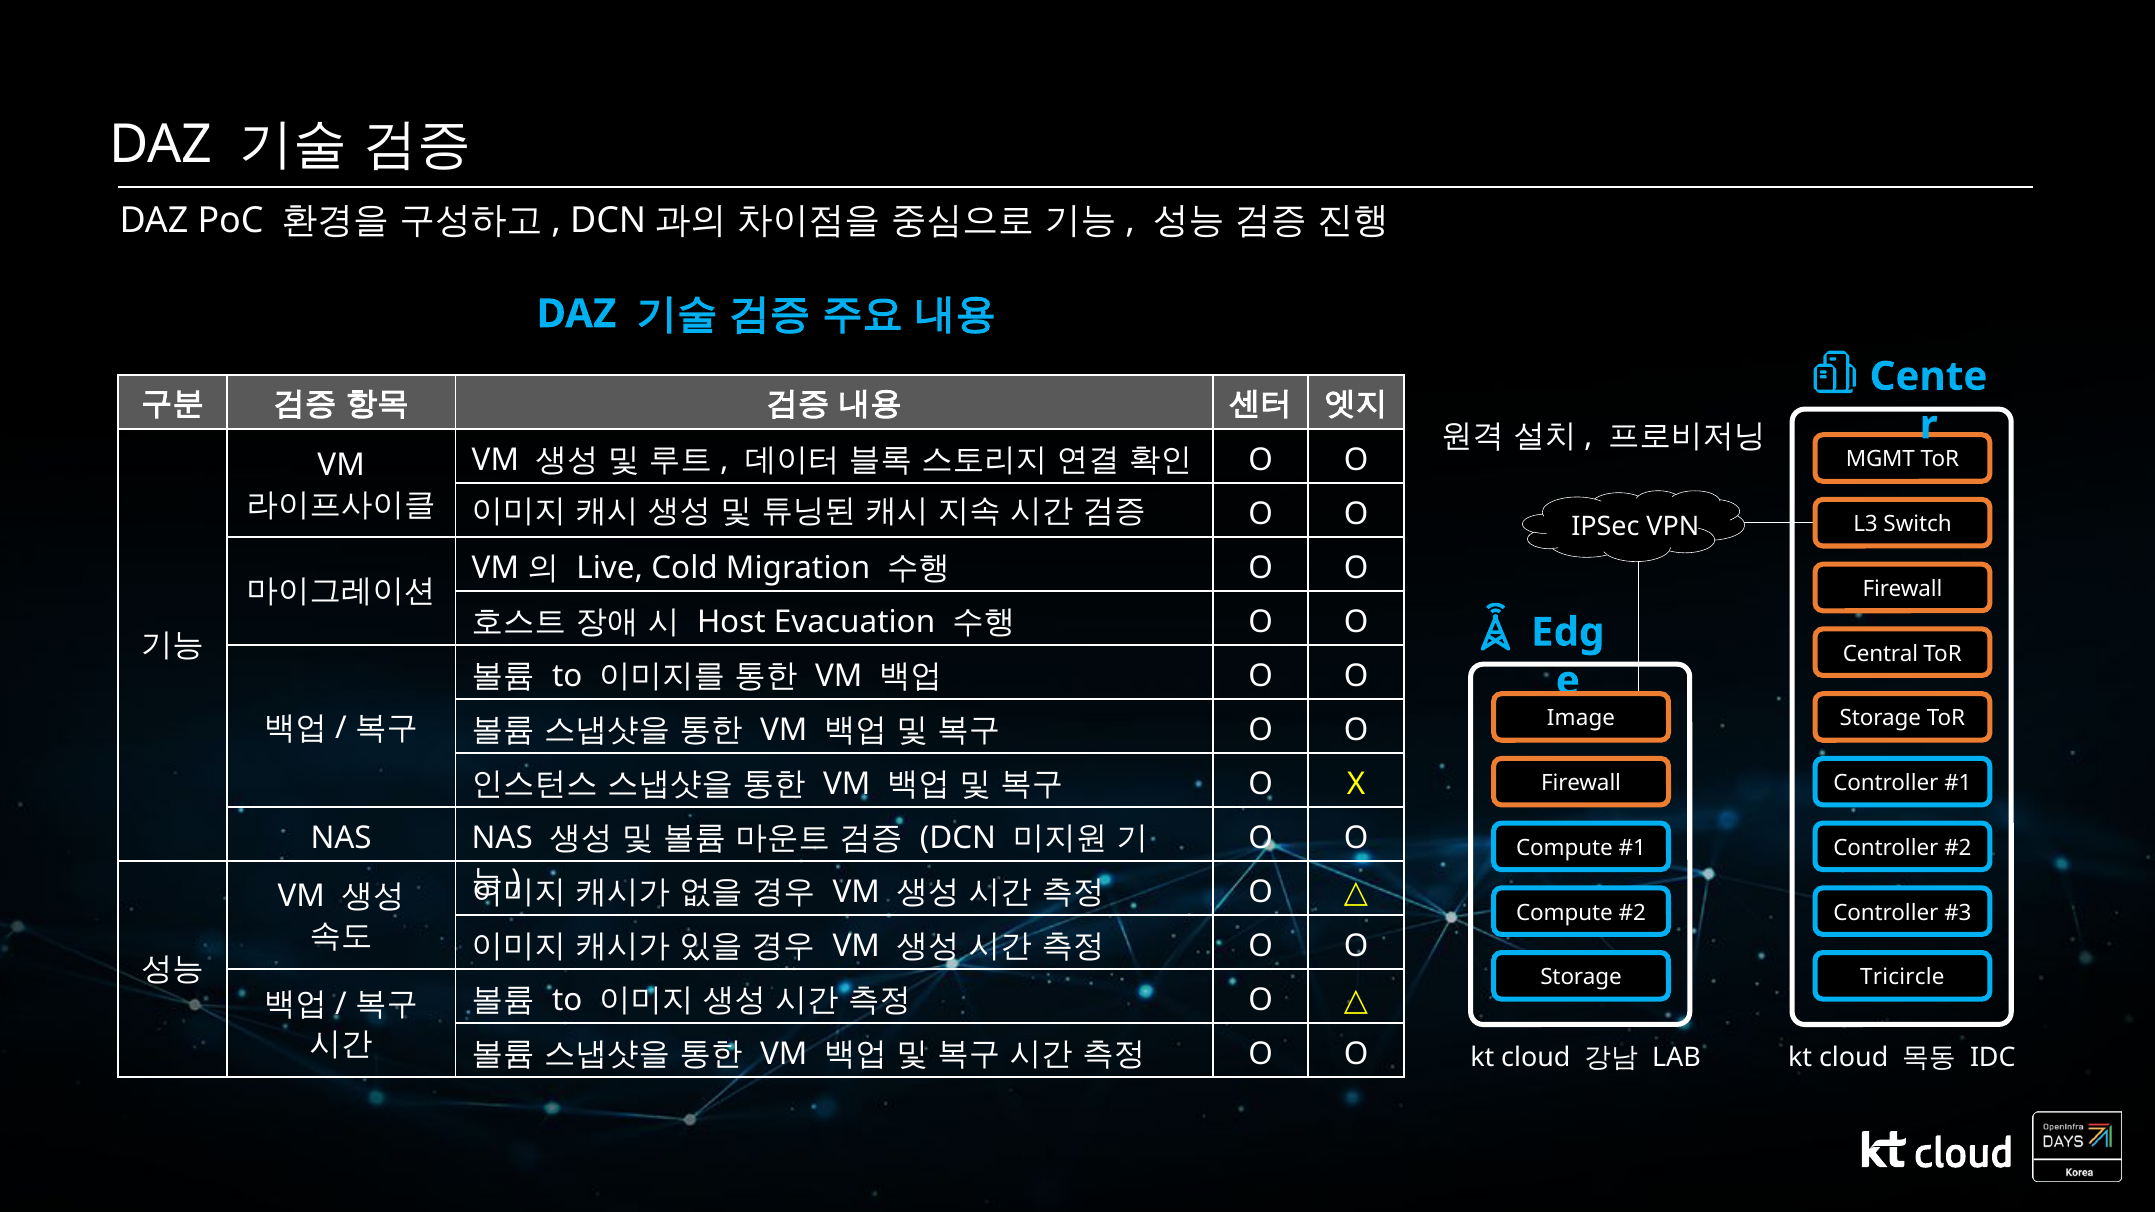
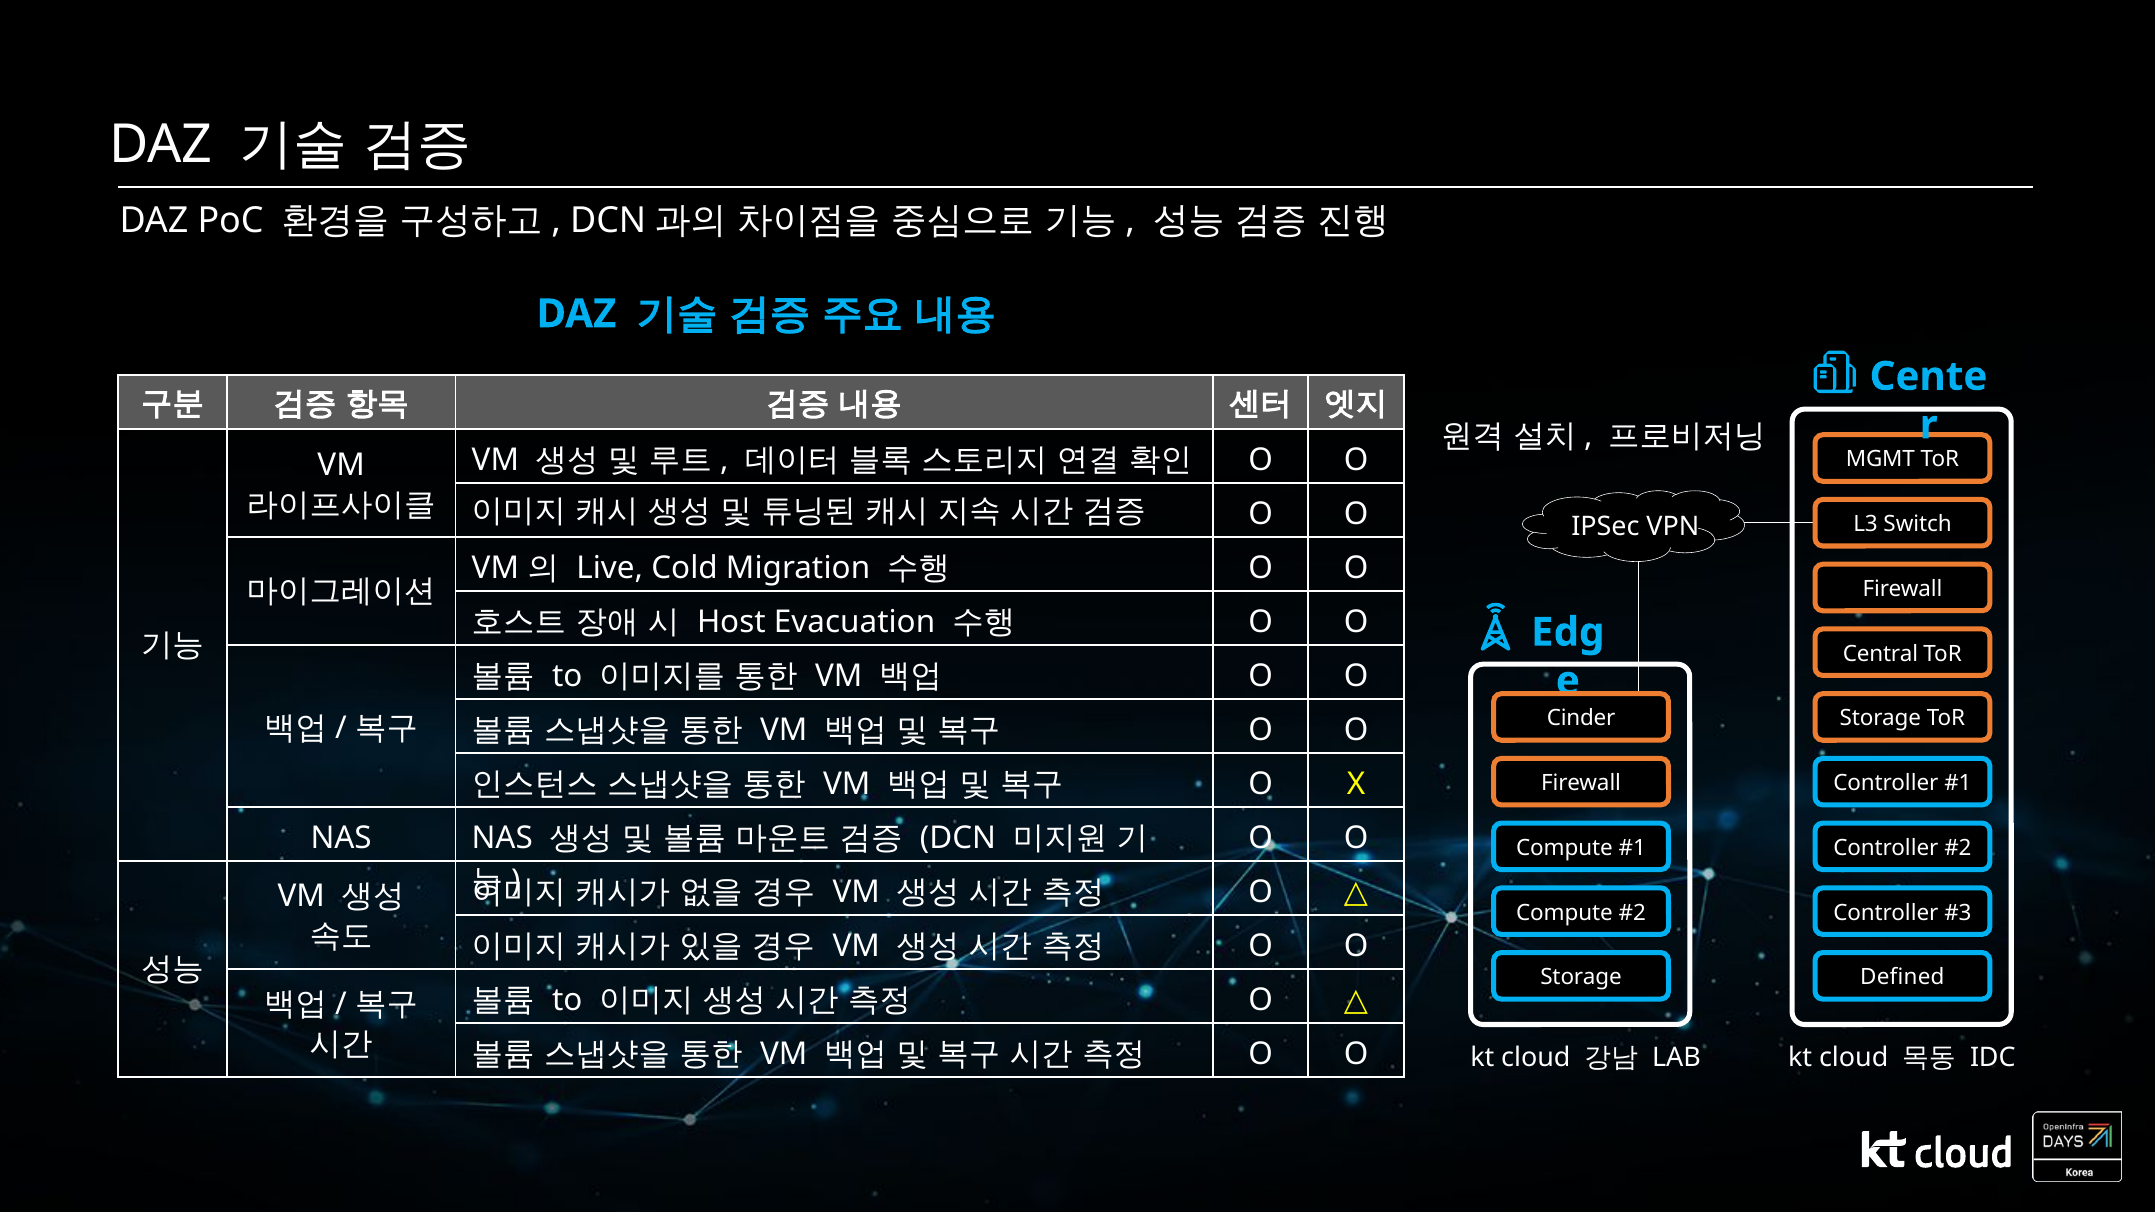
Image: Image -> Cinder
Tricircle: Tricircle -> Defined
